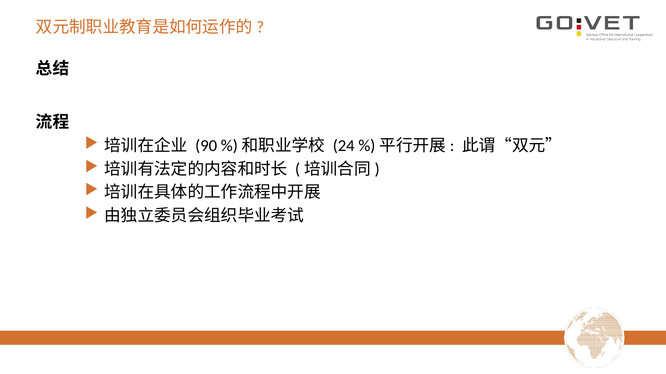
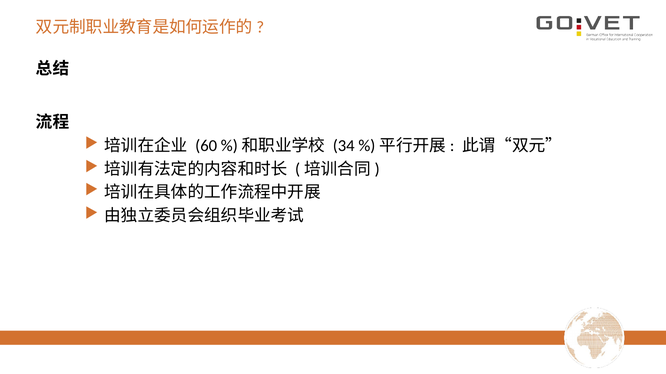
90: 90 -> 60
24: 24 -> 34
